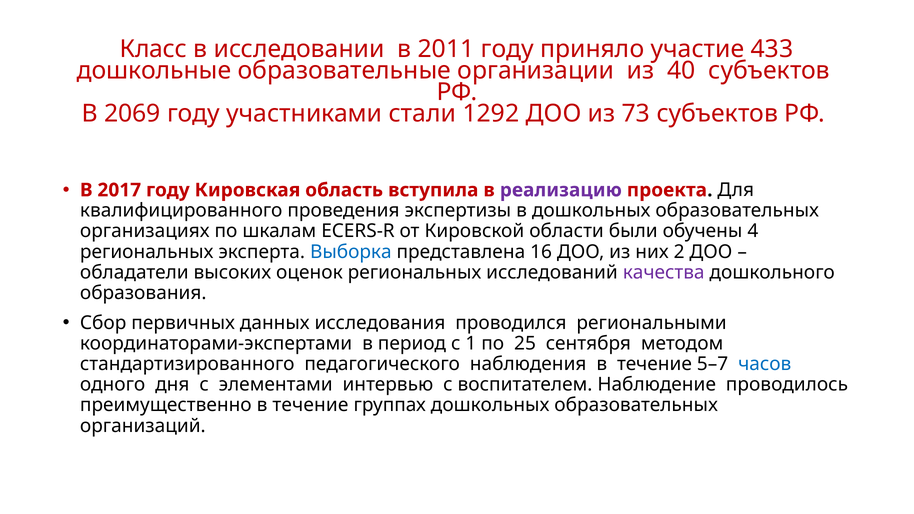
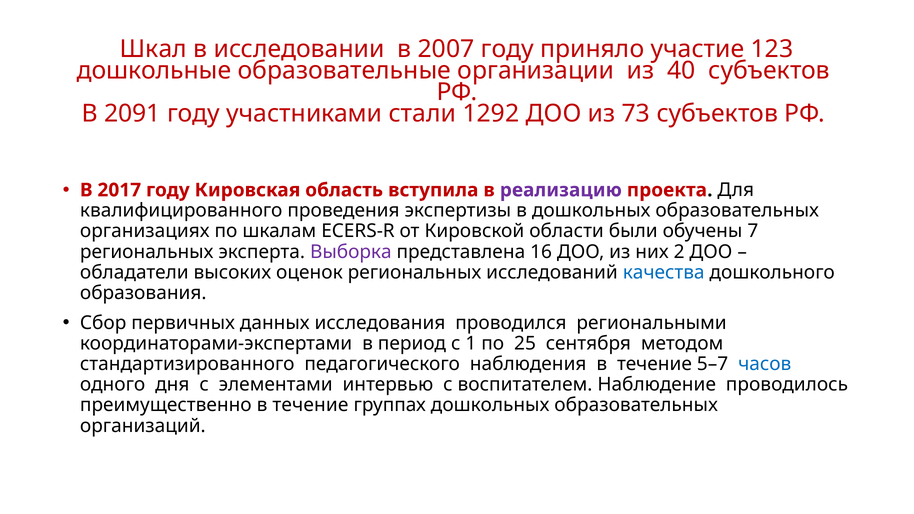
Класс: Класс -> Шкал
2011: 2011 -> 2007
433: 433 -> 123
2069: 2069 -> 2091
4: 4 -> 7
Выборка colour: blue -> purple
качества colour: purple -> blue
